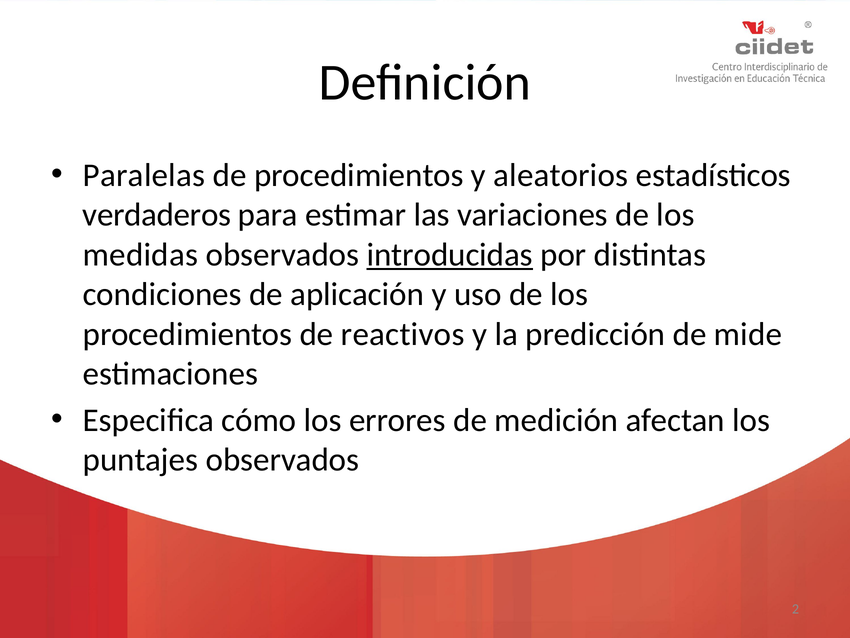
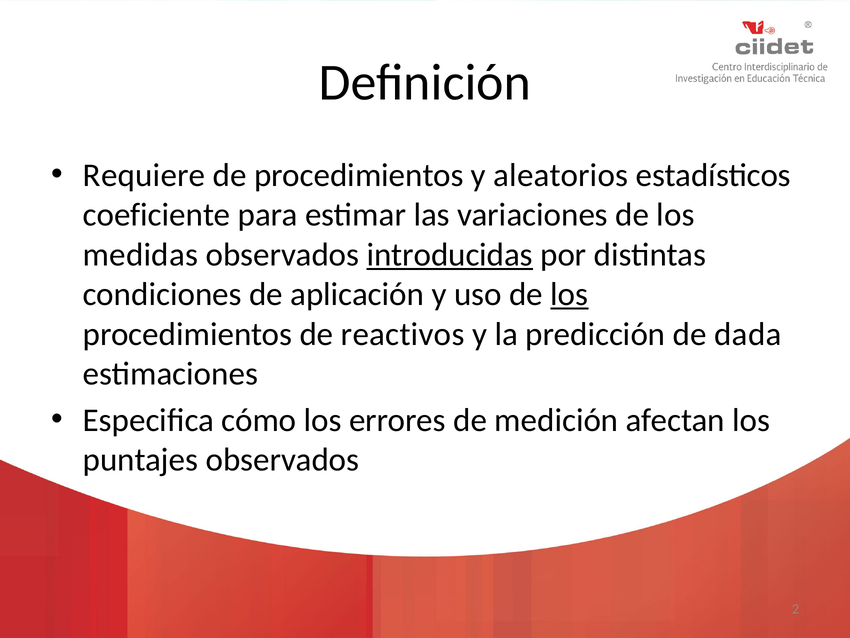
Paralelas: Paralelas -> Requiere
verdaderos: verdaderos -> coeficiente
los at (569, 294) underline: none -> present
mide: mide -> dada
